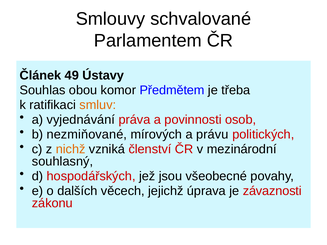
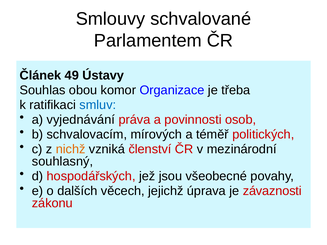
Předmětem: Předmětem -> Organizace
smluv colour: orange -> blue
nezmiňované: nezmiňované -> schvalovacím
právu: právu -> téměř
